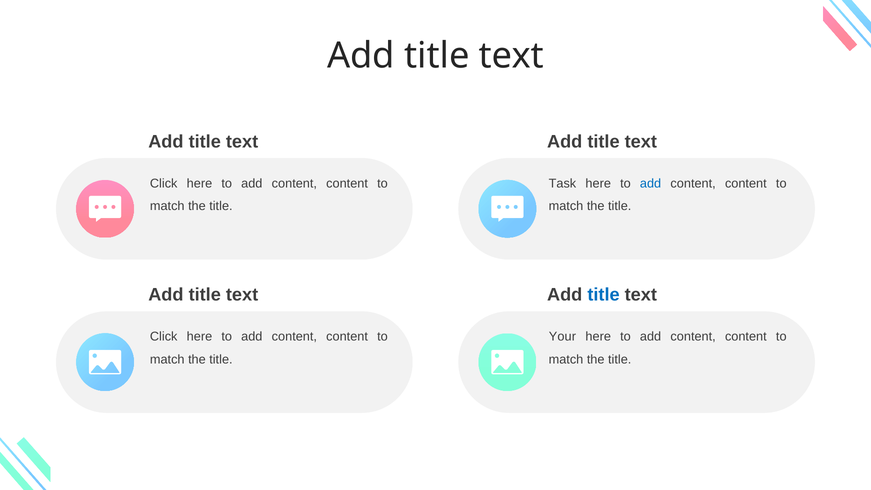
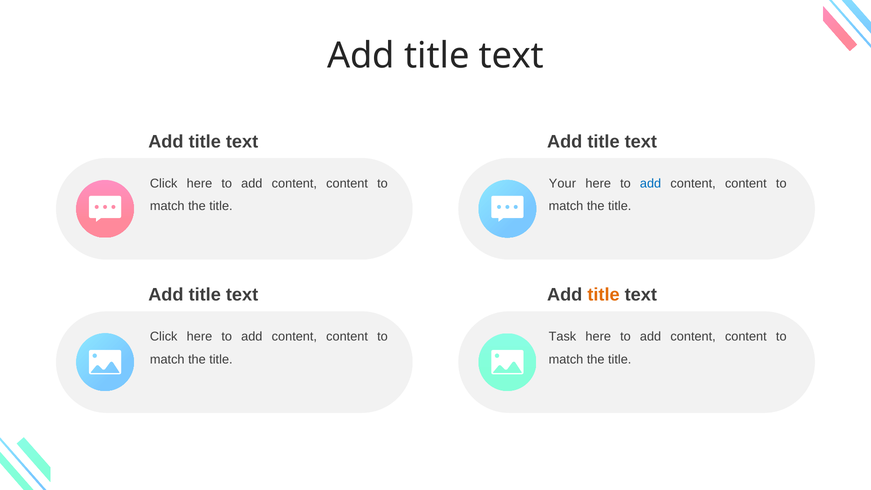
Task: Task -> Your
title at (604, 295) colour: blue -> orange
Your: Your -> Task
